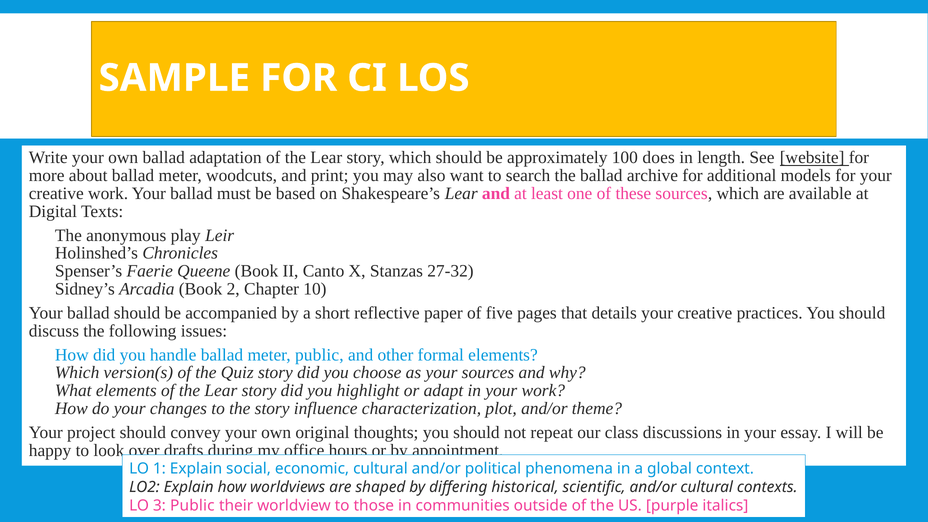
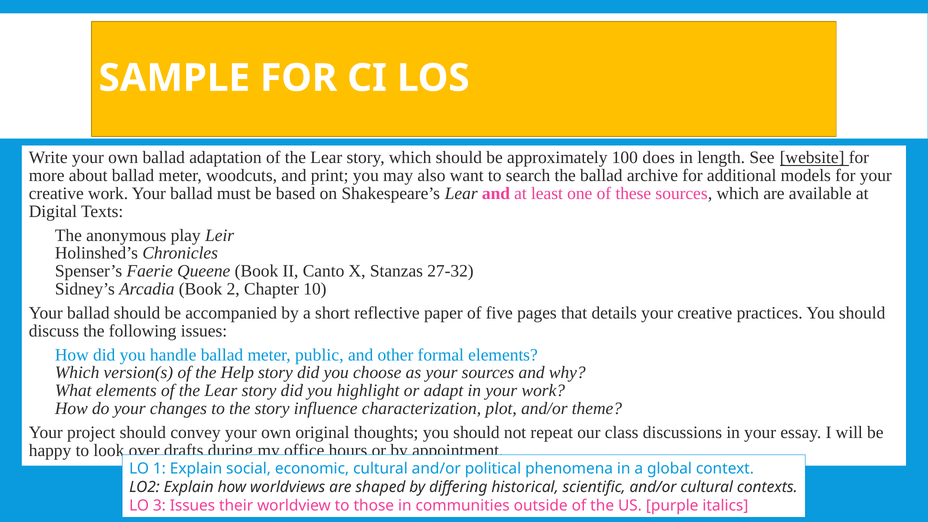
Quiz: Quiz -> Help
3 Public: Public -> Issues
